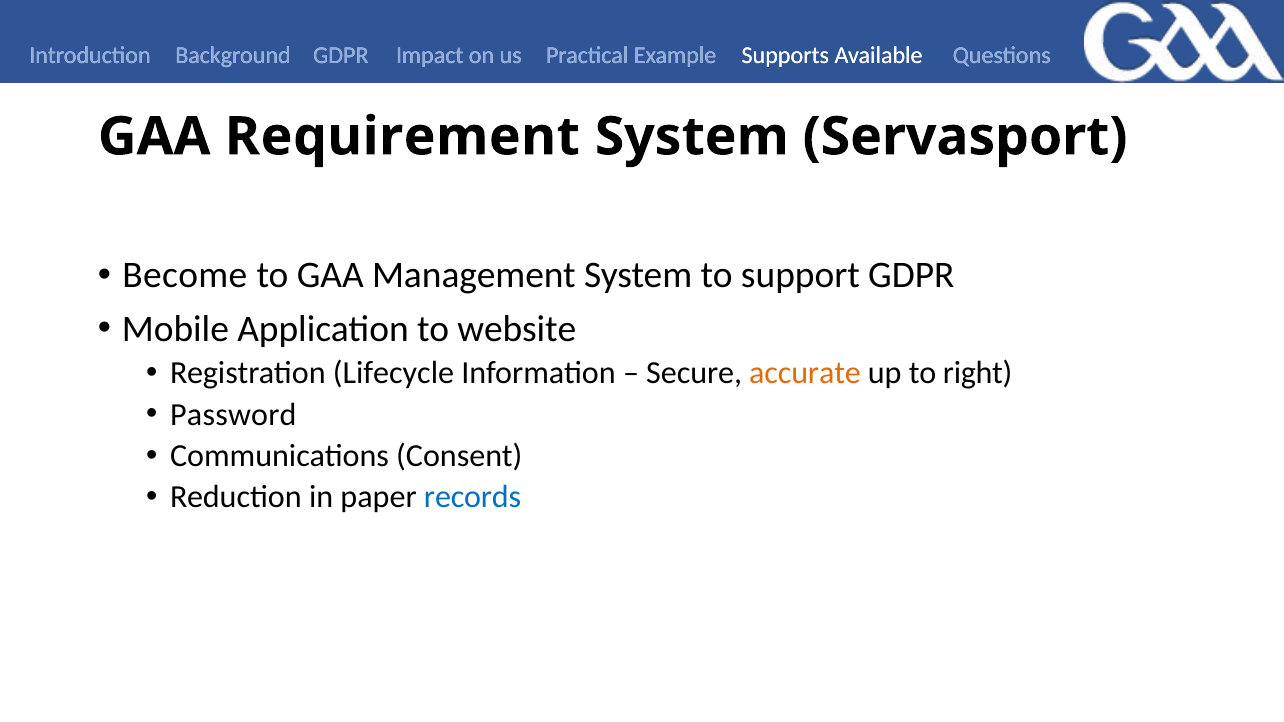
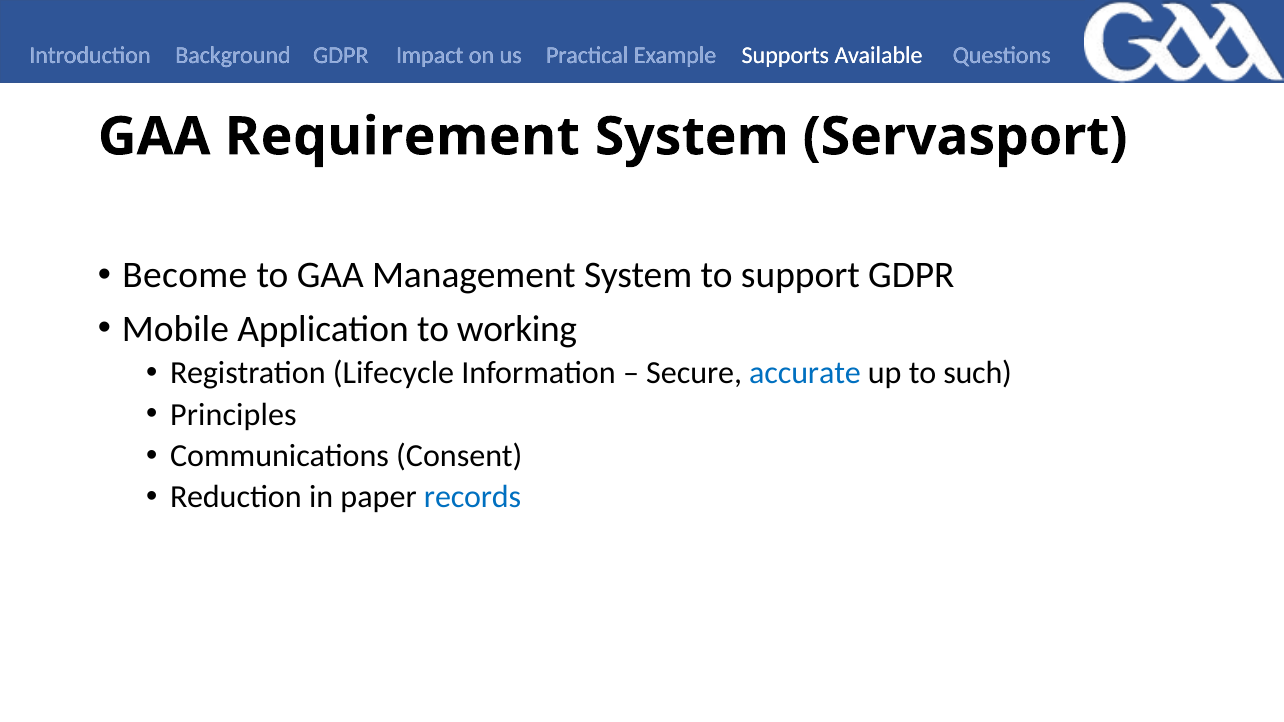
website: website -> working
accurate colour: orange -> blue
right: right -> such
Password: Password -> Principles
